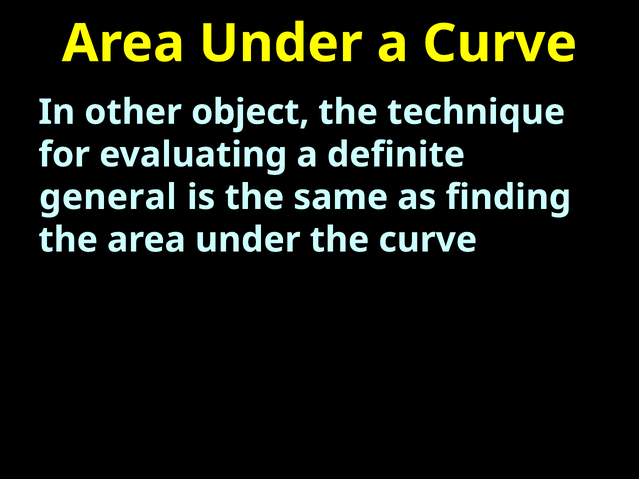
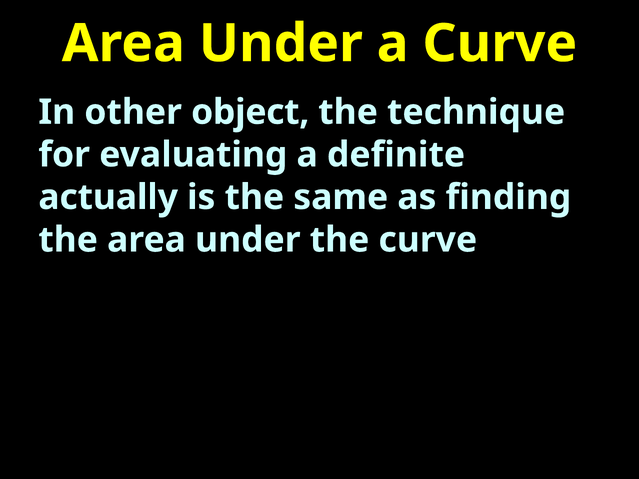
general: general -> actually
